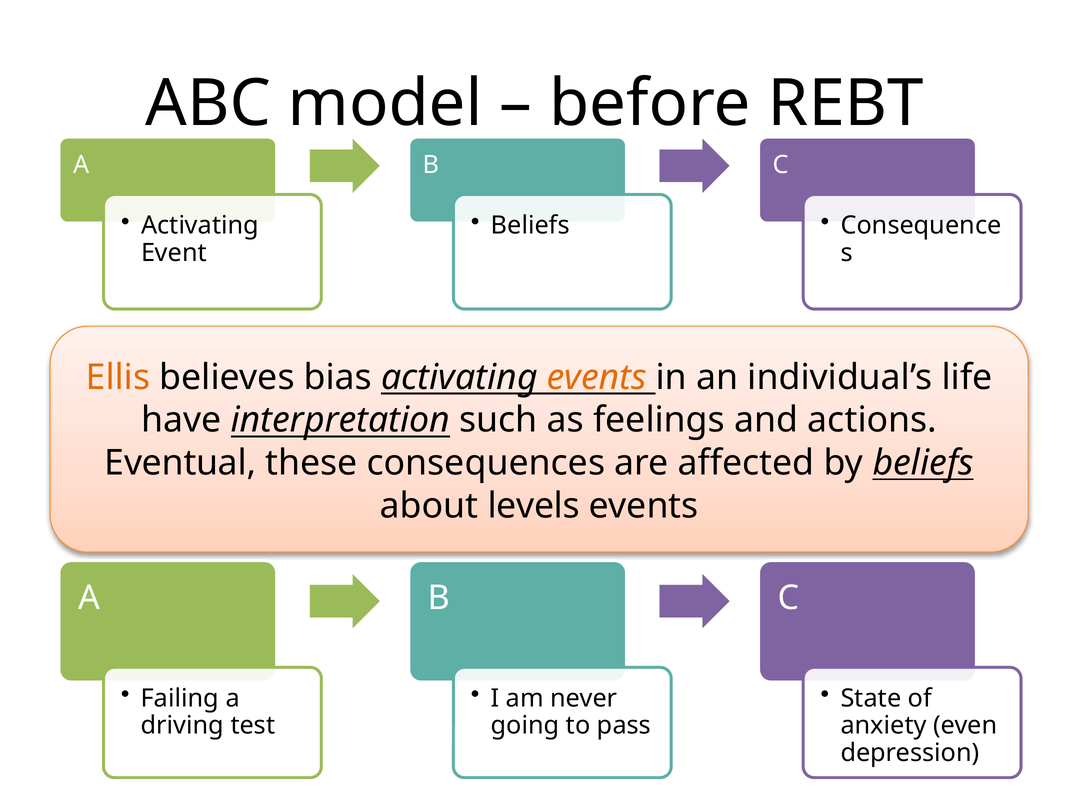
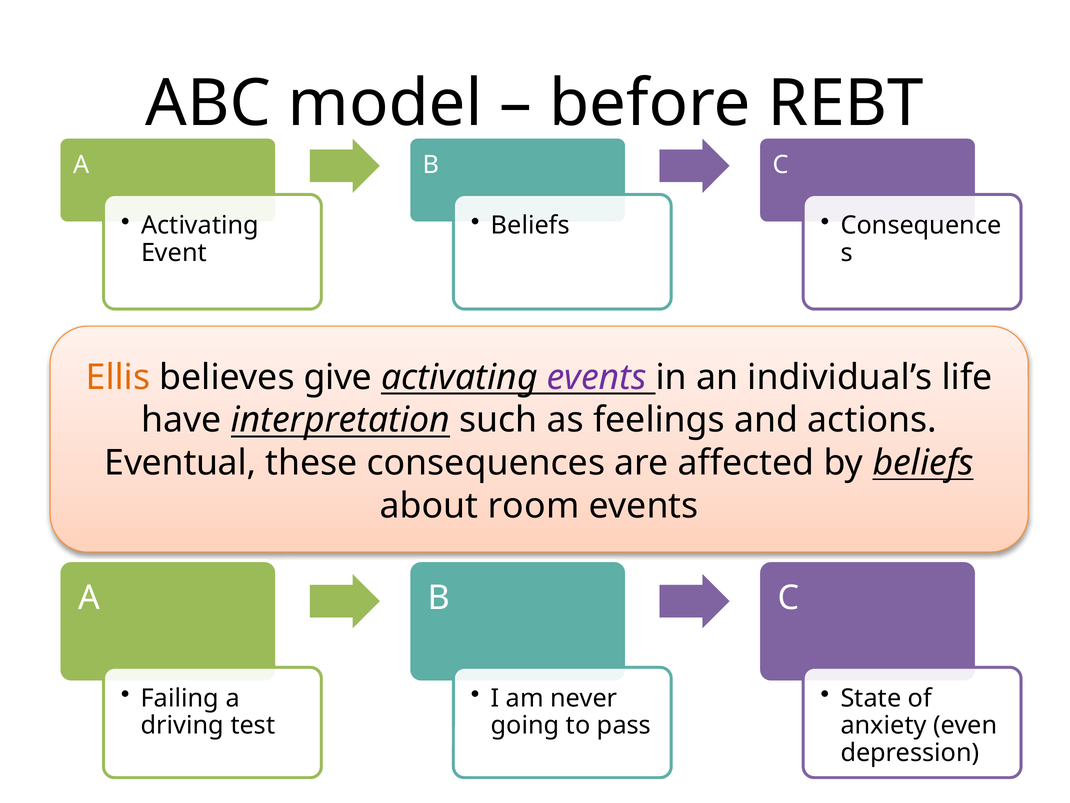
bias: bias -> give
events at (597, 377) colour: orange -> purple
levels: levels -> room
